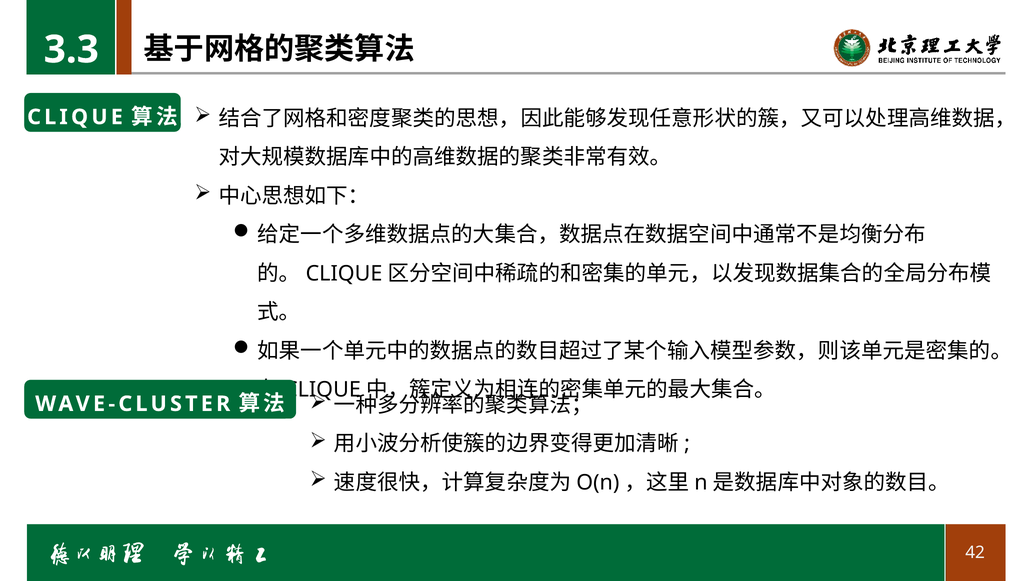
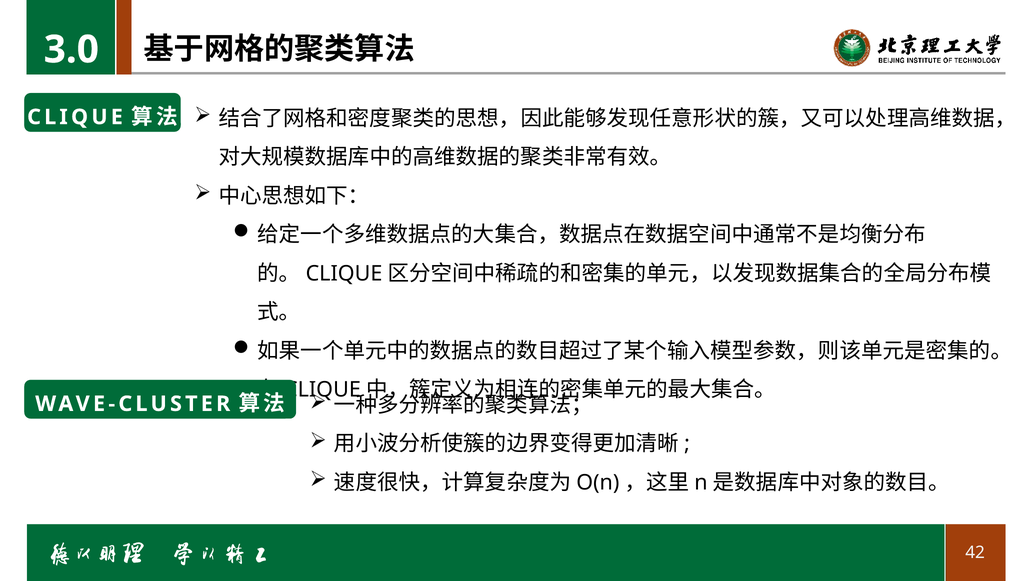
3.3: 3.3 -> 3.0
